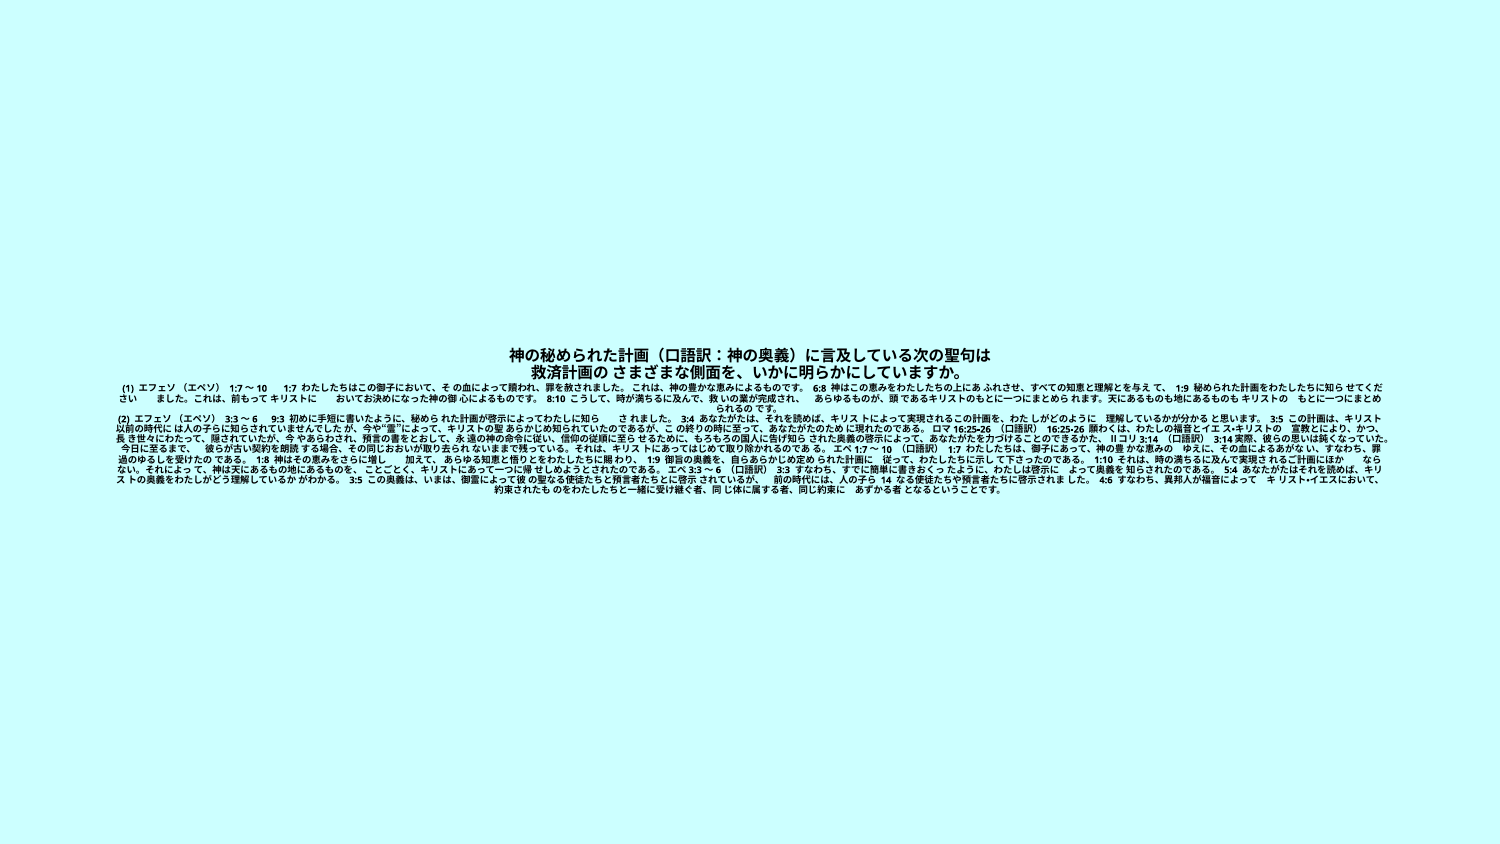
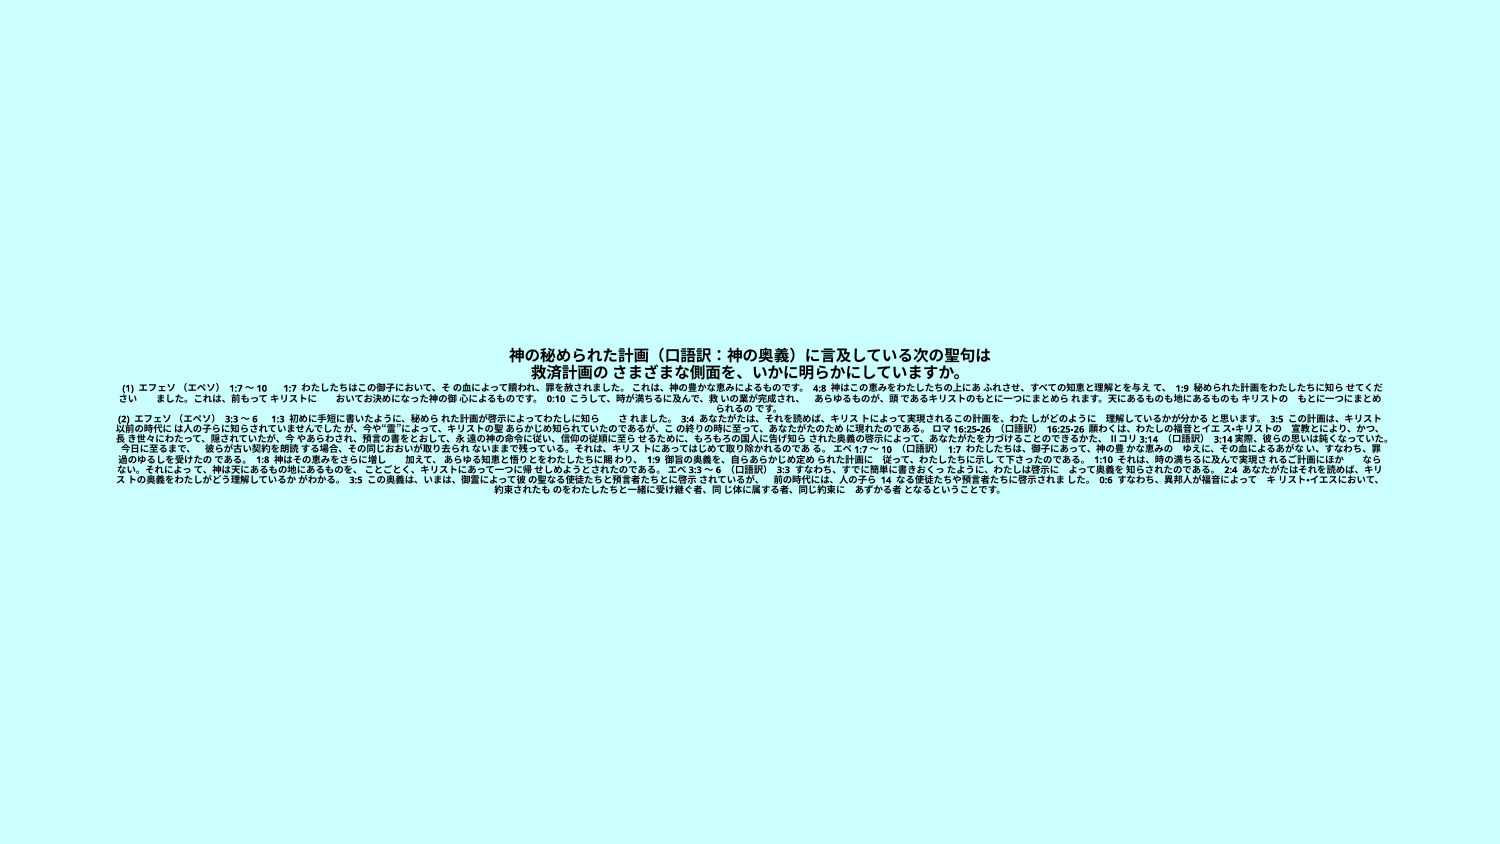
6:8: 6:8 -> 4:8
8:10: 8:10 -> 0:10
9:3: 9:3 -> 1:3
5:4: 5:4 -> 2:4
4:6: 4:6 -> 0:6
